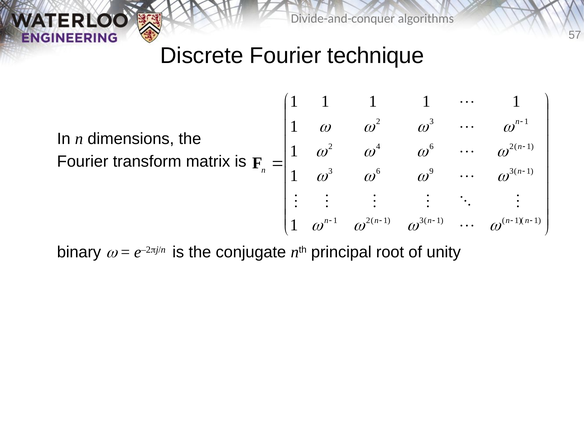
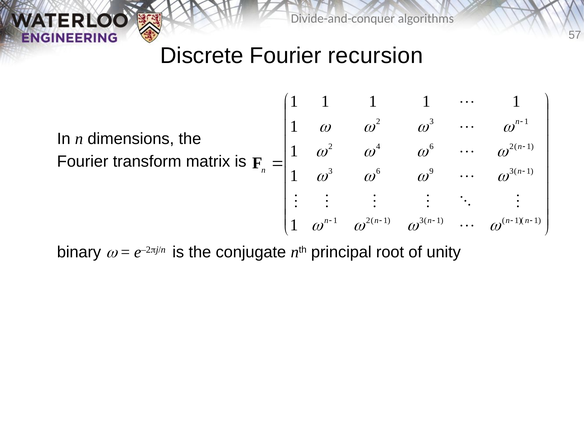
technique: technique -> recursion
